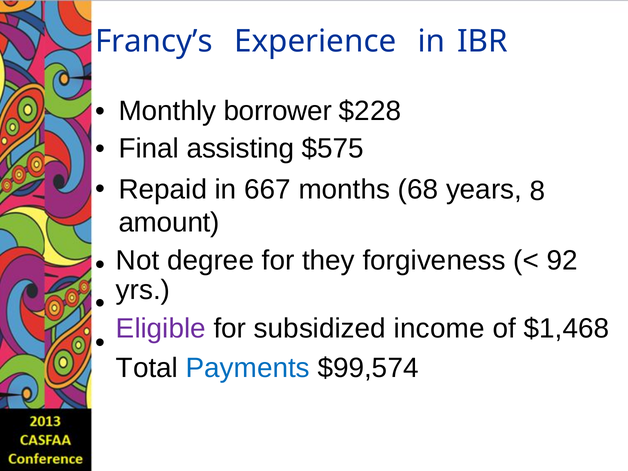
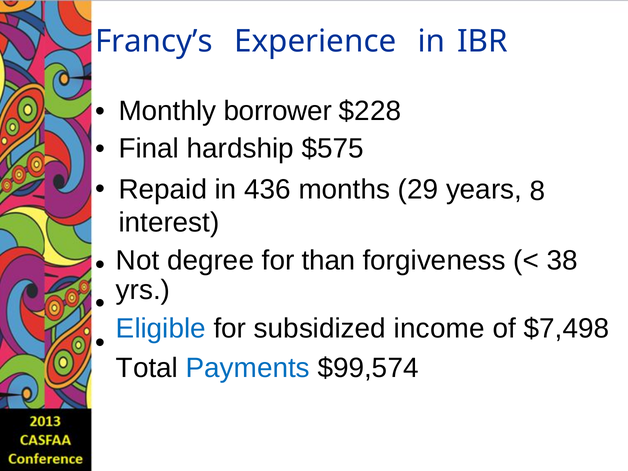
assisting: assisting -> hardship
667: 667 -> 436
68: 68 -> 29
amount: amount -> interest
they: they -> than
92: 92 -> 38
Eligible colour: purple -> blue
$1,468: $1,468 -> $7,498
